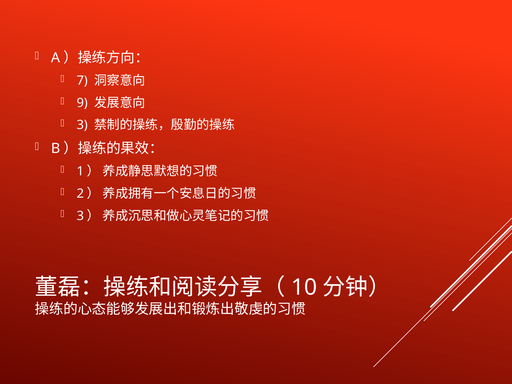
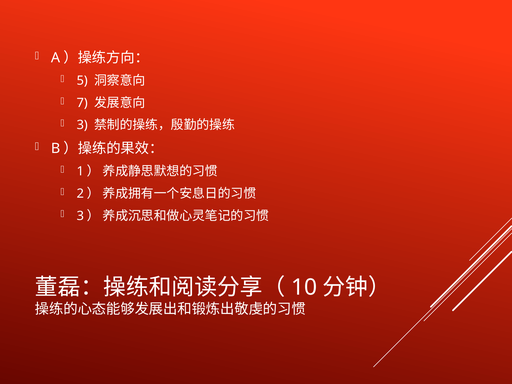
7: 7 -> 5
9: 9 -> 7
